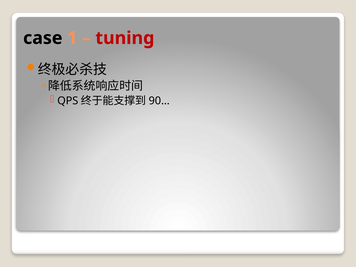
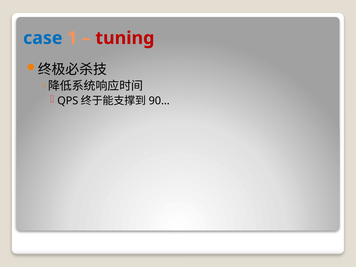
case colour: black -> blue
